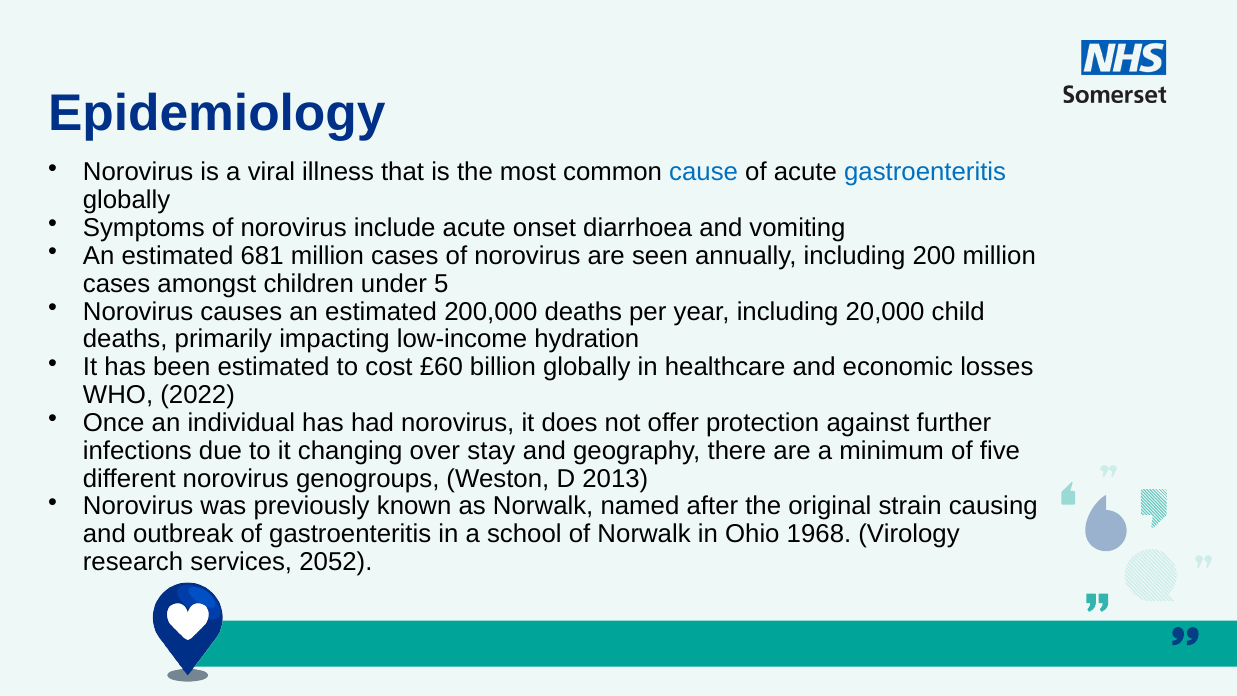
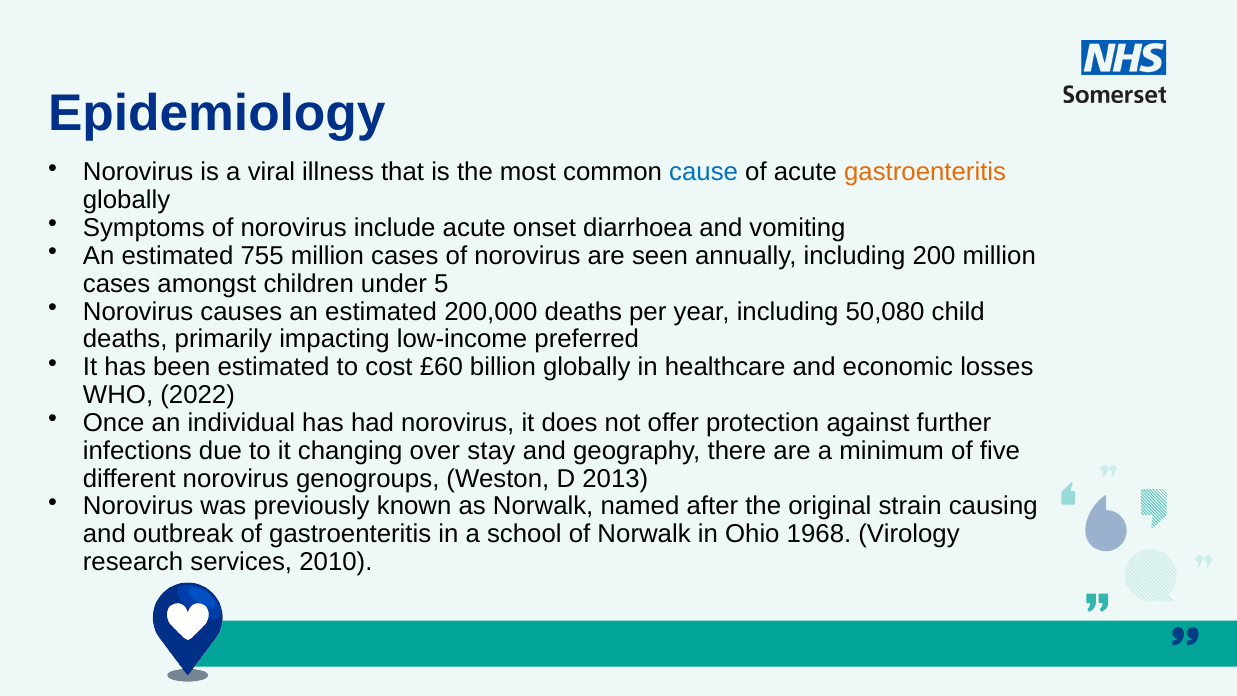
gastroenteritis at (925, 172) colour: blue -> orange
681: 681 -> 755
20,000: 20,000 -> 50,080
hydration: hydration -> preferred
2052: 2052 -> 2010
